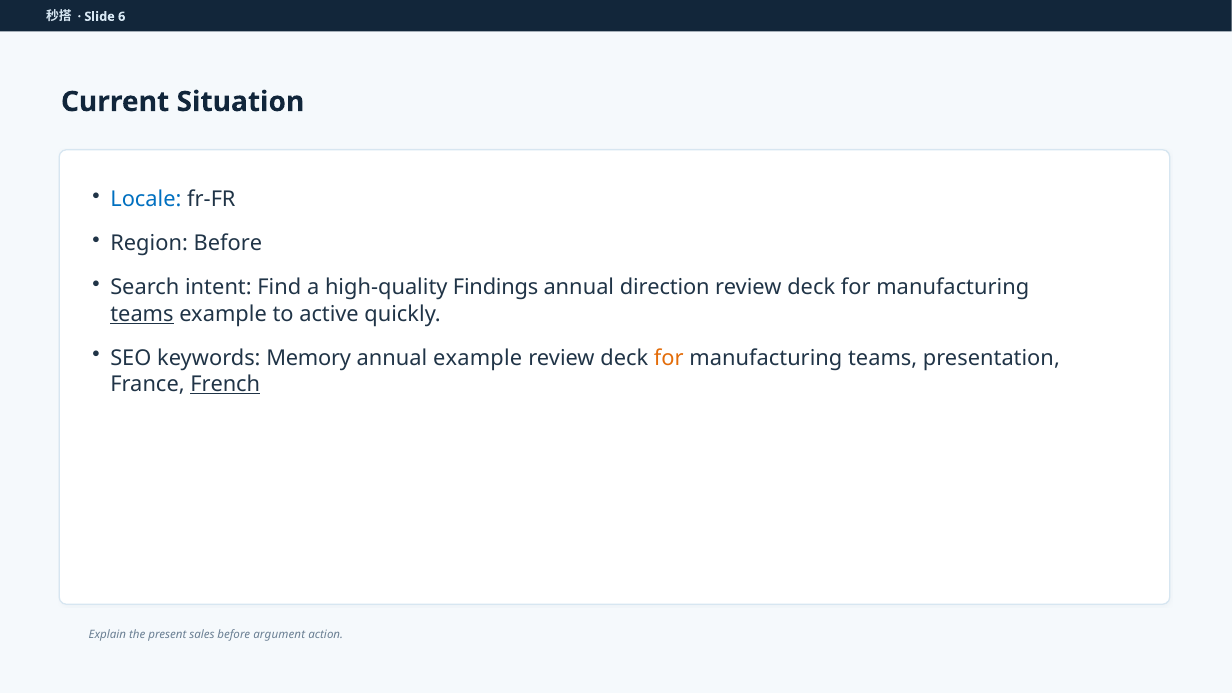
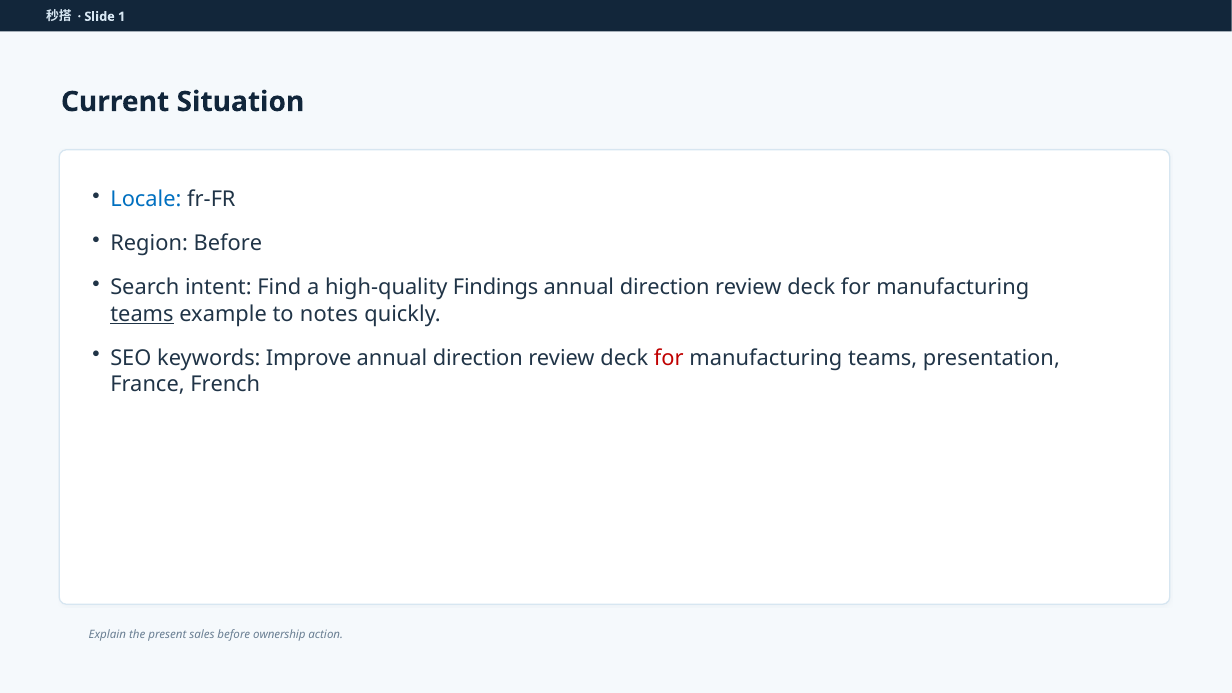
6: 6 -> 1
active: active -> notes
Memory: Memory -> Improve
example at (478, 358): example -> direction
for at (669, 358) colour: orange -> red
French underline: present -> none
argument: argument -> ownership
